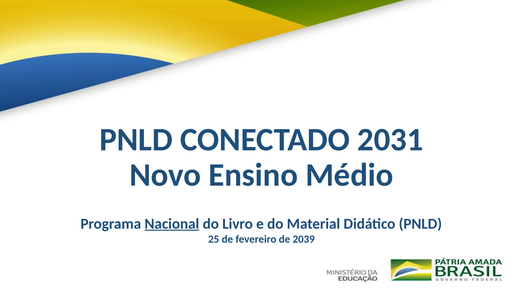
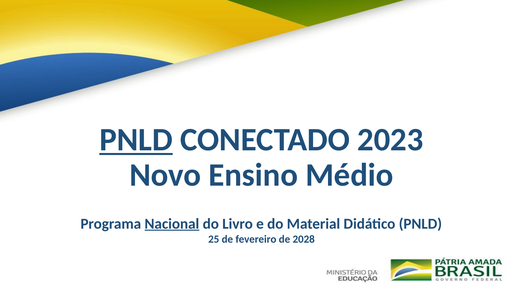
PNLD at (136, 140) underline: none -> present
2031: 2031 -> 2023
2039: 2039 -> 2028
